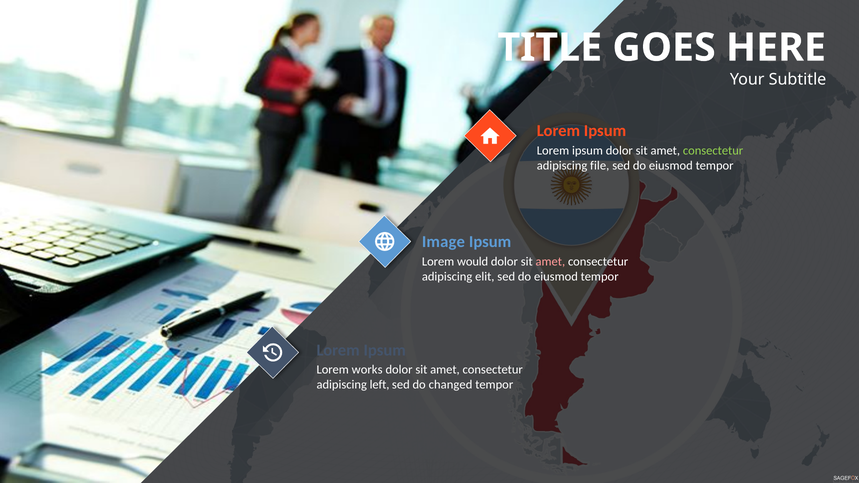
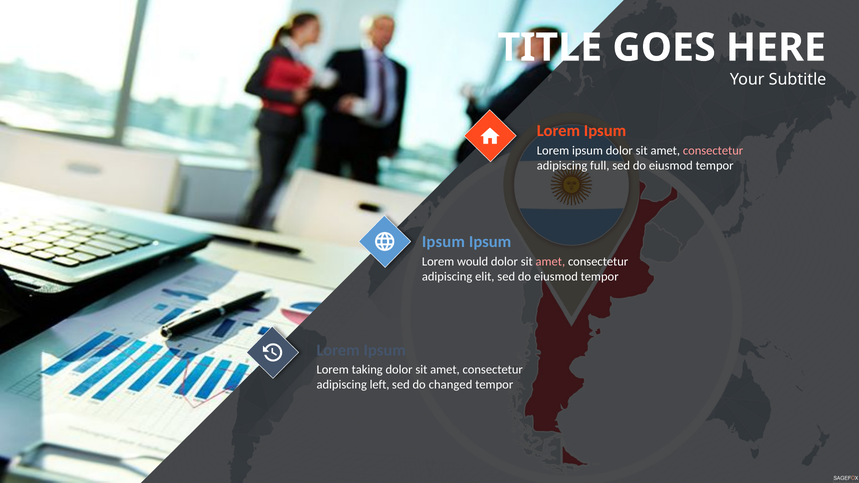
consectetur at (713, 151) colour: light green -> pink
file: file -> full
Image at (443, 242): Image -> Ipsum
works: works -> taking
